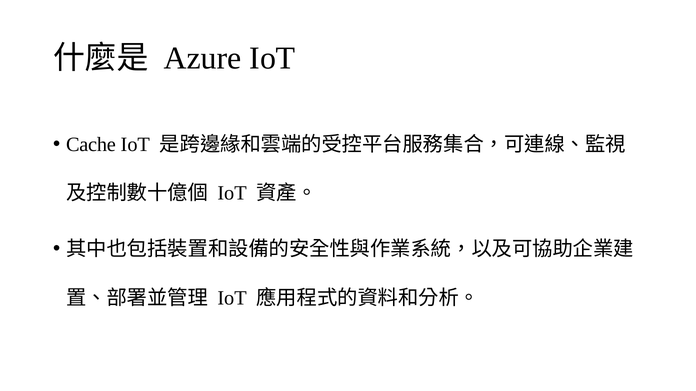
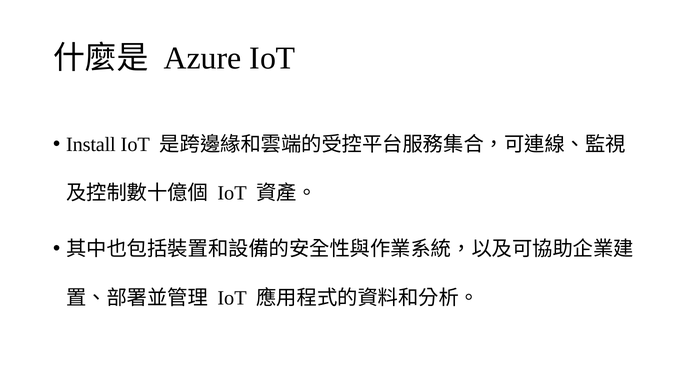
Cache: Cache -> Install
